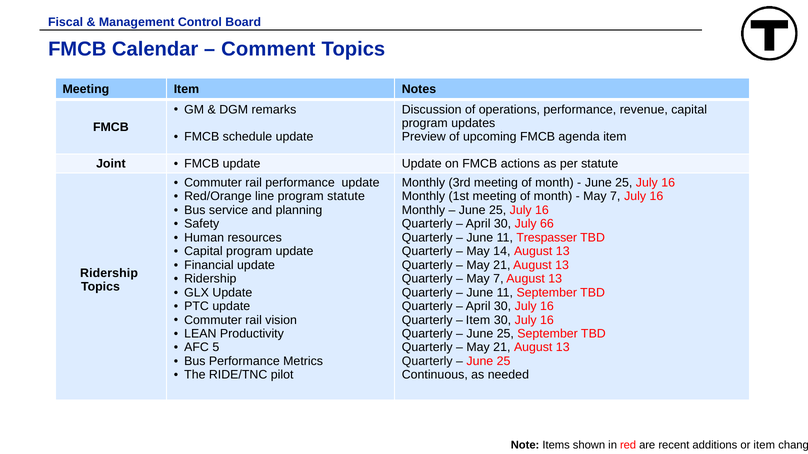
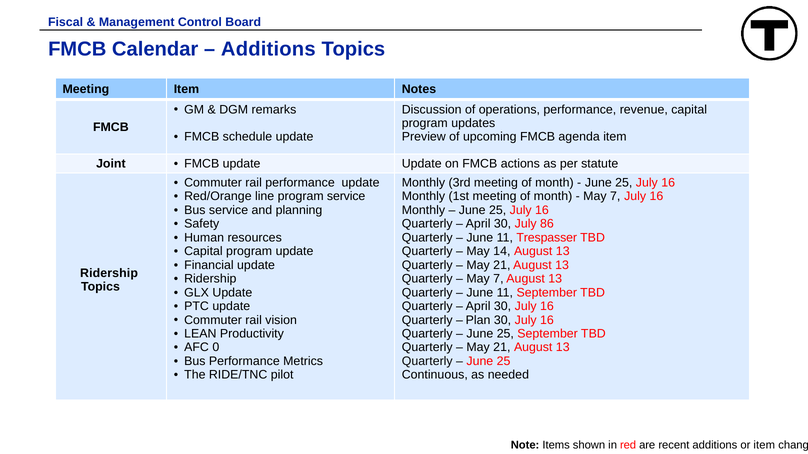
Comment at (268, 49): Comment -> Additions
program statute: statute -> service
66: 66 -> 86
Item at (478, 320): Item -> Plan
5: 5 -> 0
